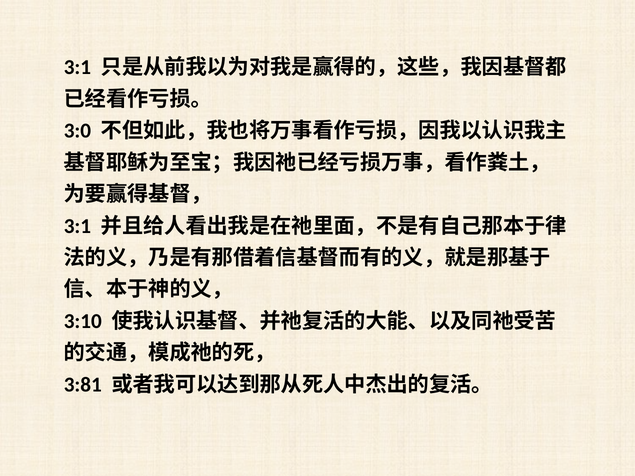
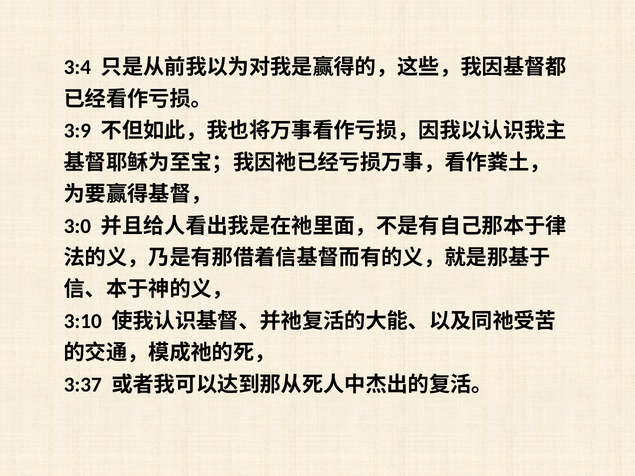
3:1 at (77, 67): 3:1 -> 3:4
3:0: 3:0 -> 3:9
3:1 at (77, 226): 3:1 -> 3:0
3:81: 3:81 -> 3:37
